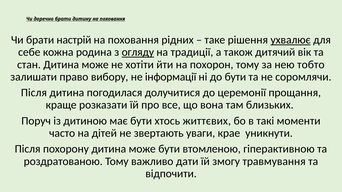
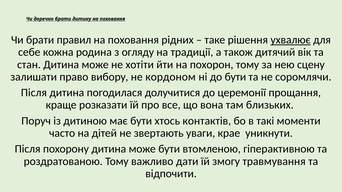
настрій: настрій -> правил
огляду underline: present -> none
тобто: тобто -> сцену
інформації: інформації -> кордоном
життєвих: життєвих -> контактів
